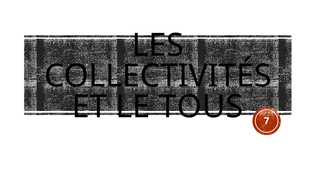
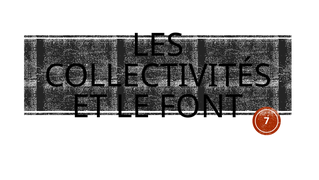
TOUS: TOUS -> FONT
